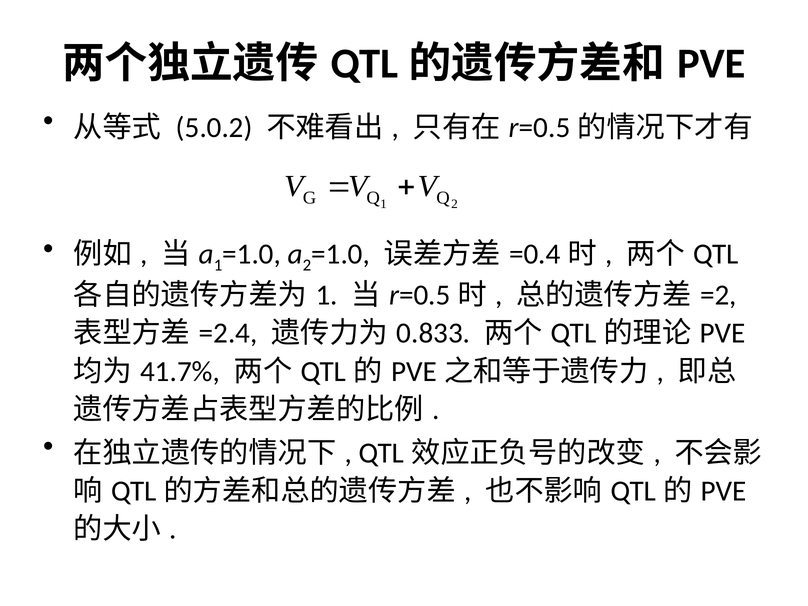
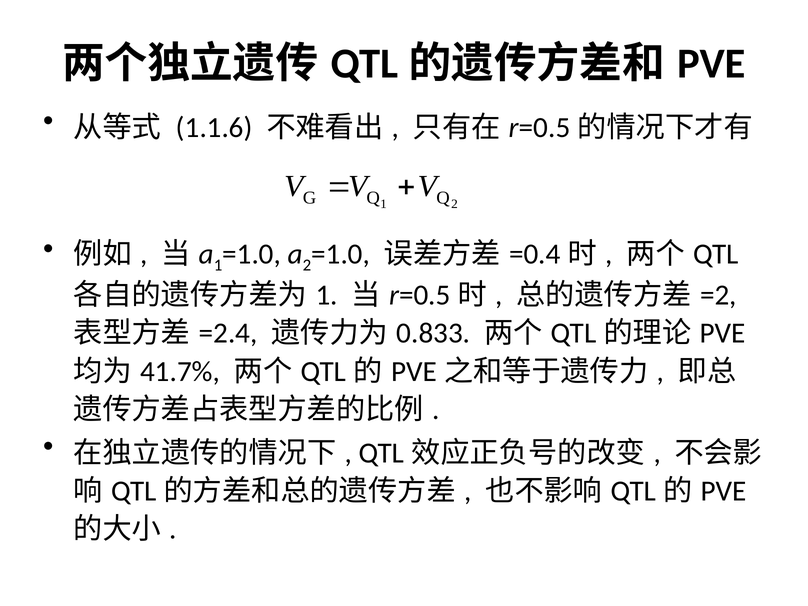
5.0.2: 5.0.2 -> 1.1.6
